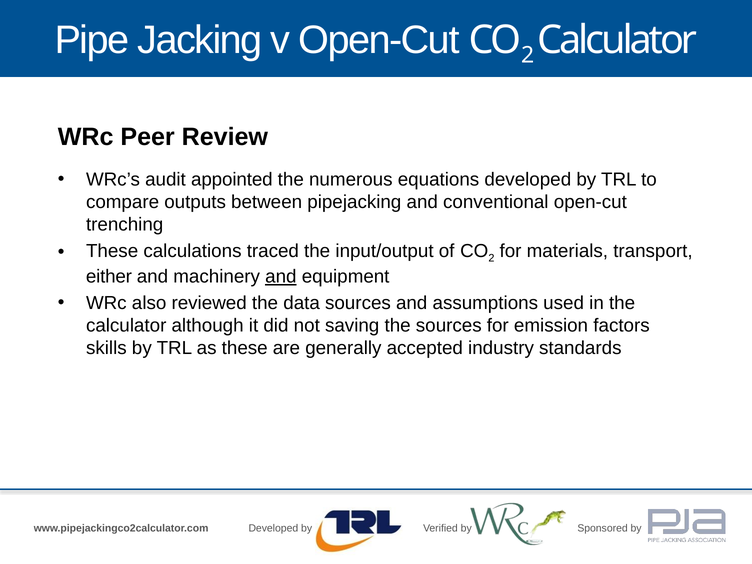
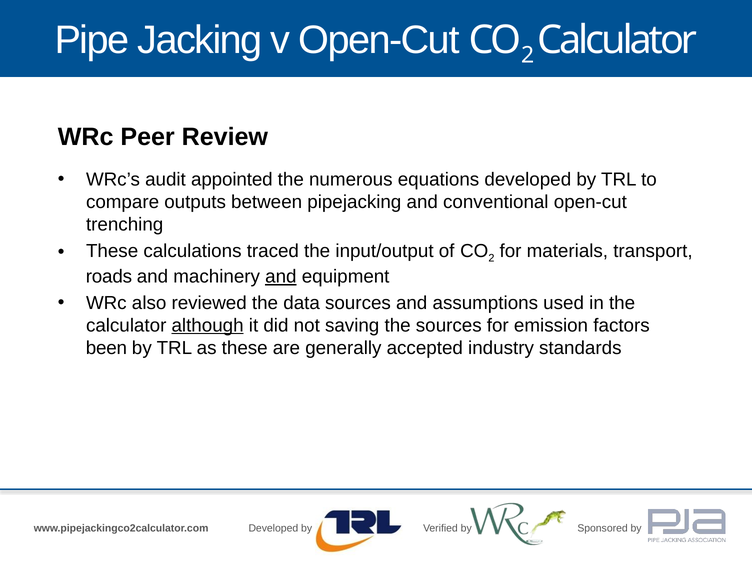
either: either -> roads
although underline: none -> present
skills: skills -> been
